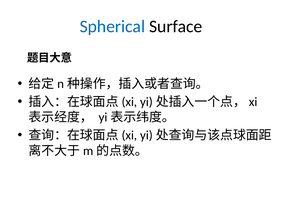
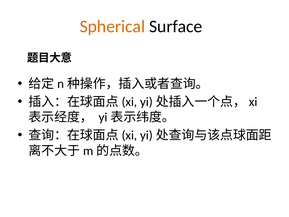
Spherical colour: blue -> orange
